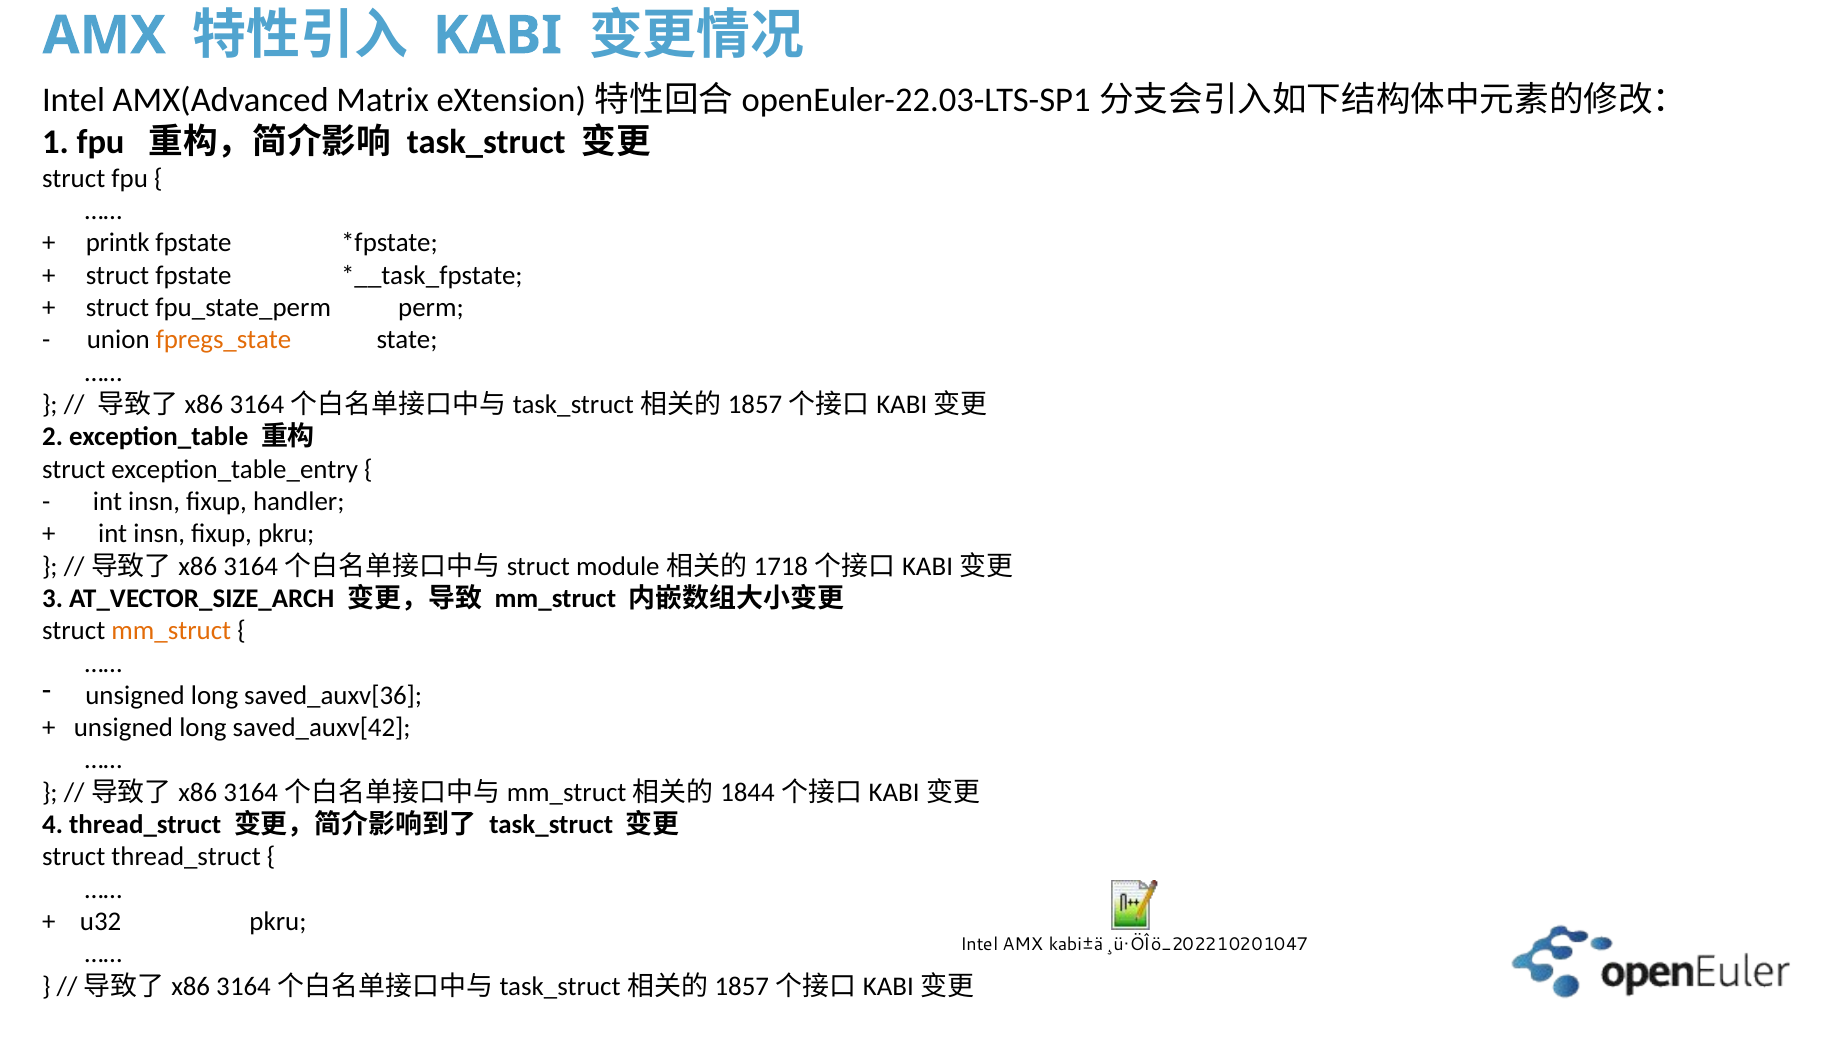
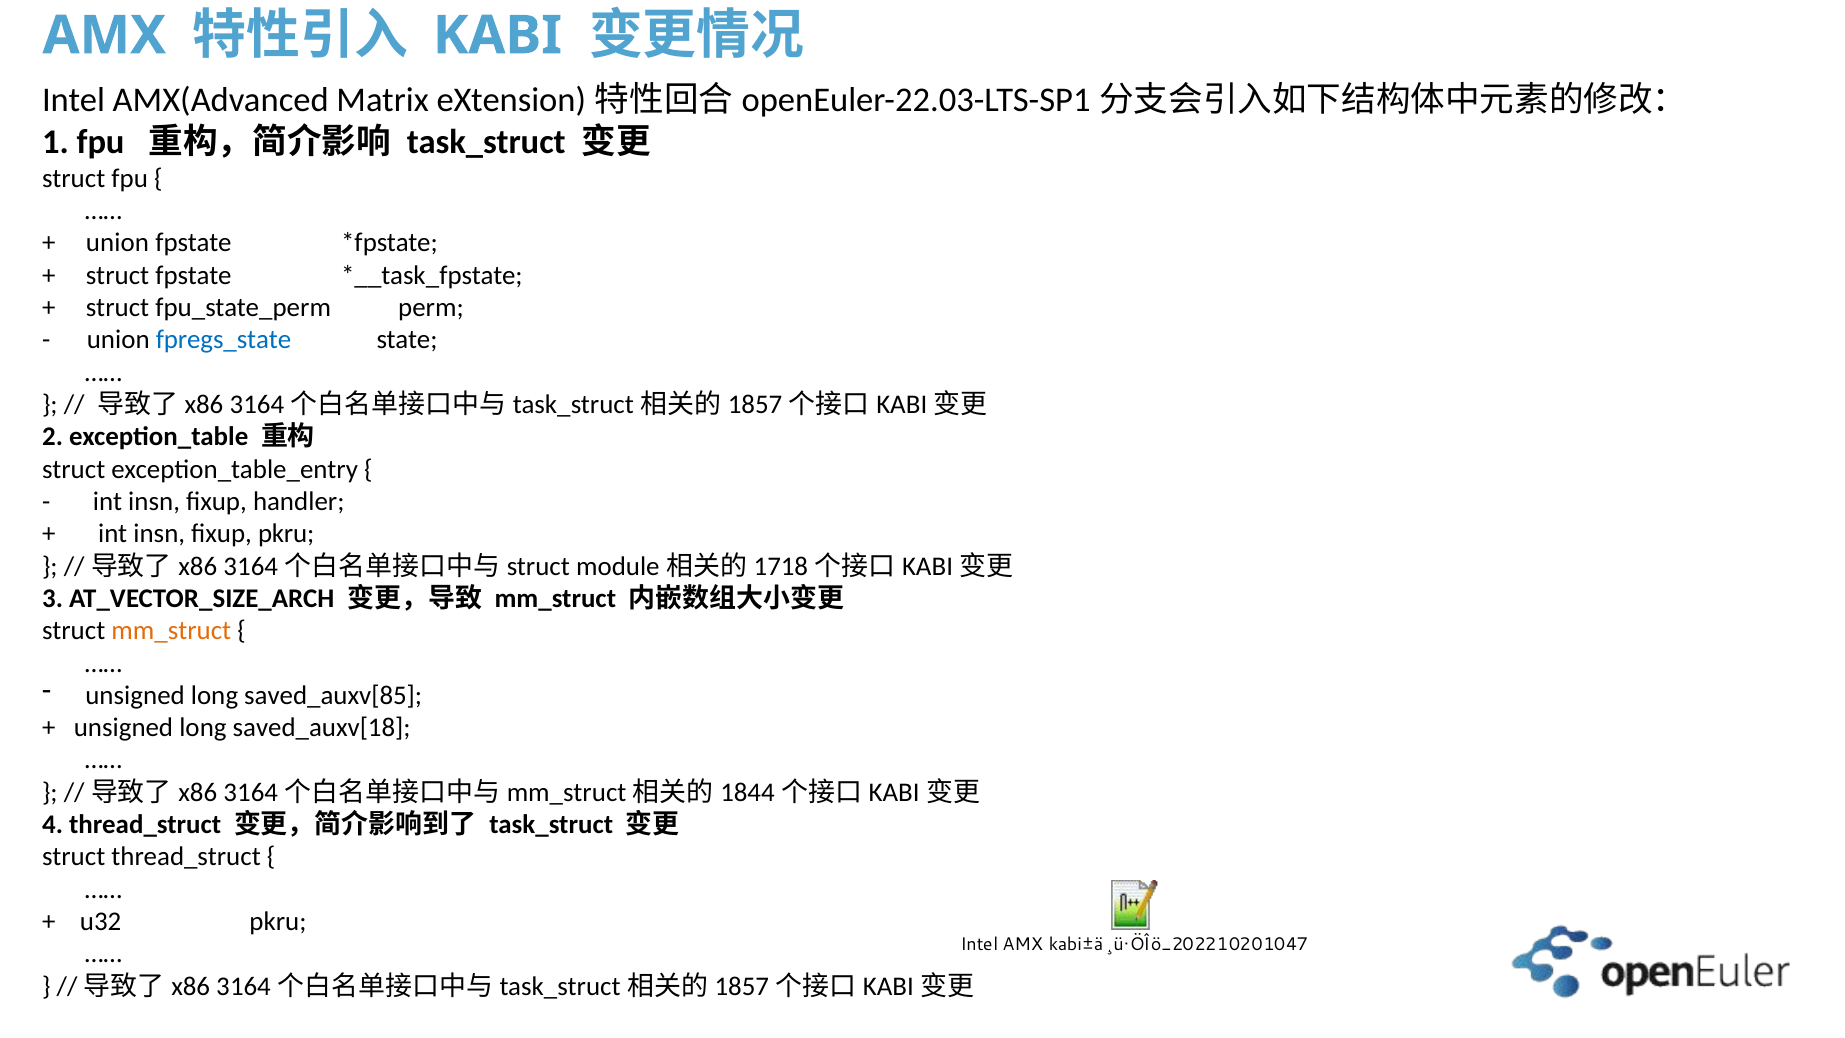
printk at (118, 243): printk -> union
fpregs_state colour: orange -> blue
saved_auxv[36: saved_auxv[36 -> saved_auxv[85
saved_auxv[42: saved_auxv[42 -> saved_auxv[18
